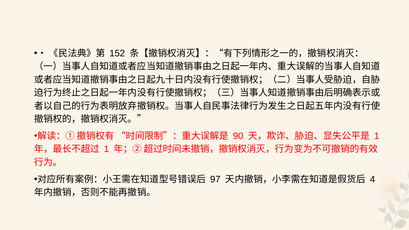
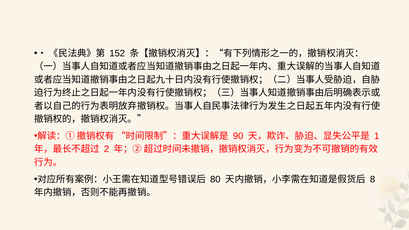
1 at (106, 149): 1 -> 2
97: 97 -> 80
4: 4 -> 8
